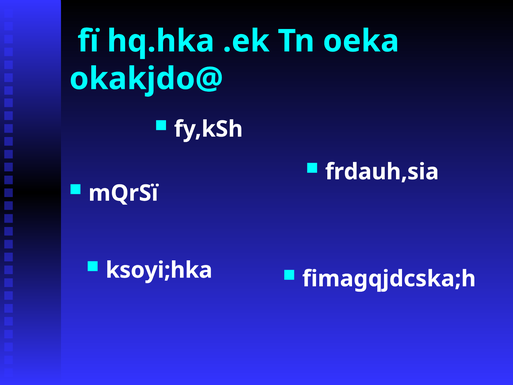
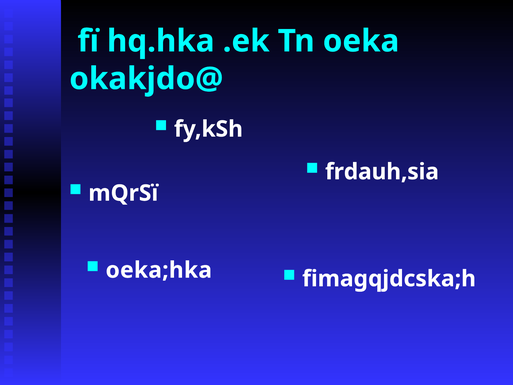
ksoyi;hka: ksoyi;hka -> oeka;hka
